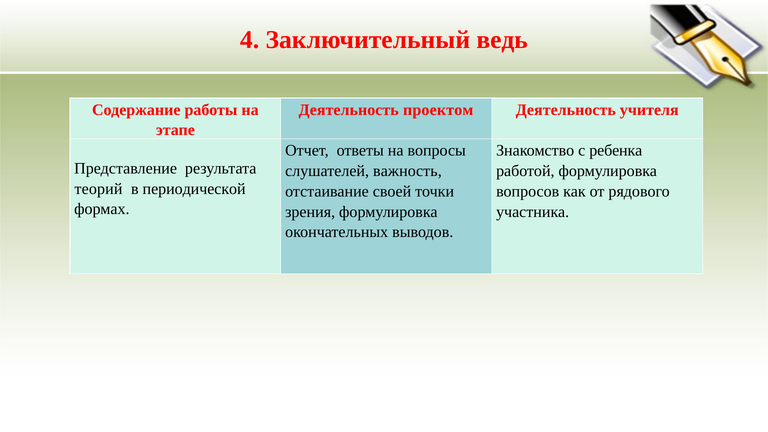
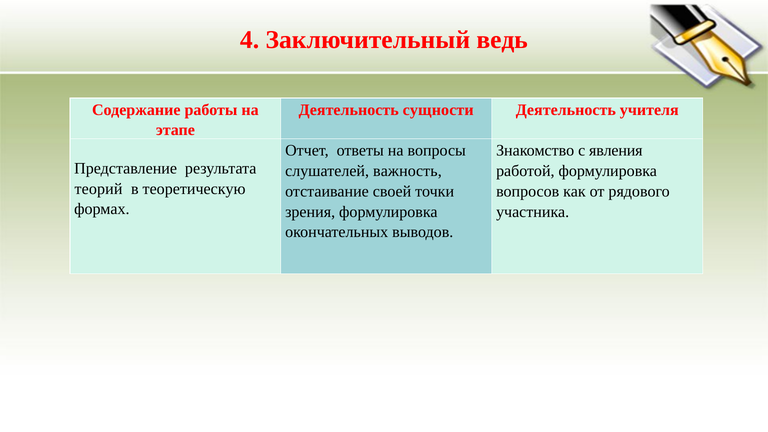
проектом: проектом -> сущности
ребенка: ребенка -> явления
периодической: периодической -> теоретическую
